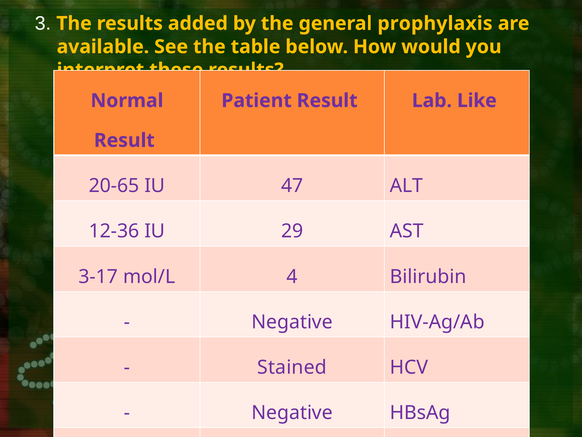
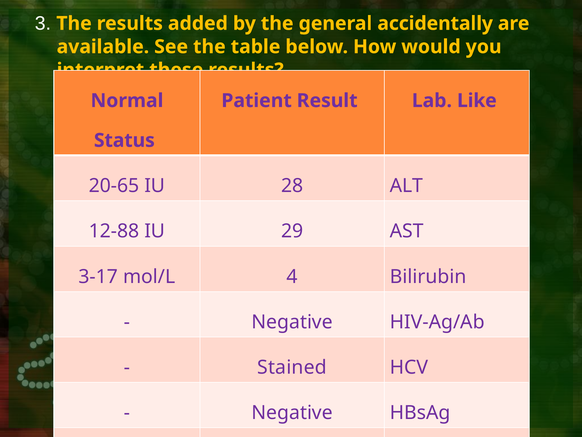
prophylaxis: prophylaxis -> accidentally
Result at (124, 140): Result -> Status
47: 47 -> 28
12-36: 12-36 -> 12-88
